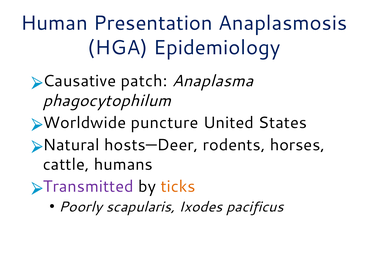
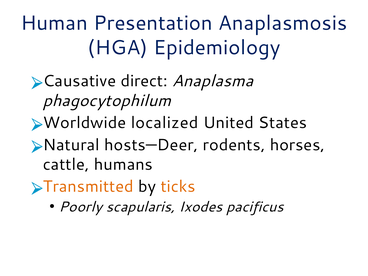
patch: patch -> direct
puncture: puncture -> localized
Transmitted colour: purple -> orange
